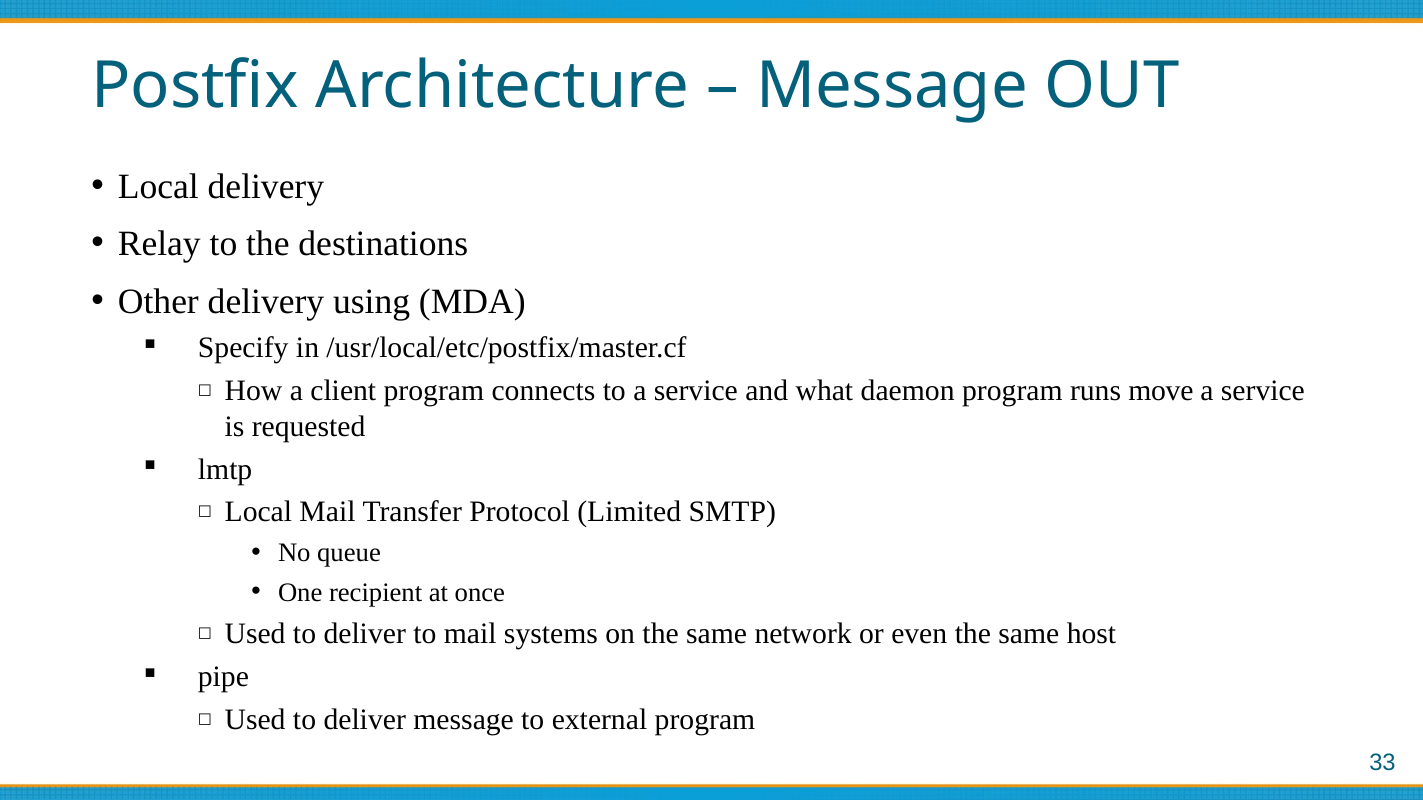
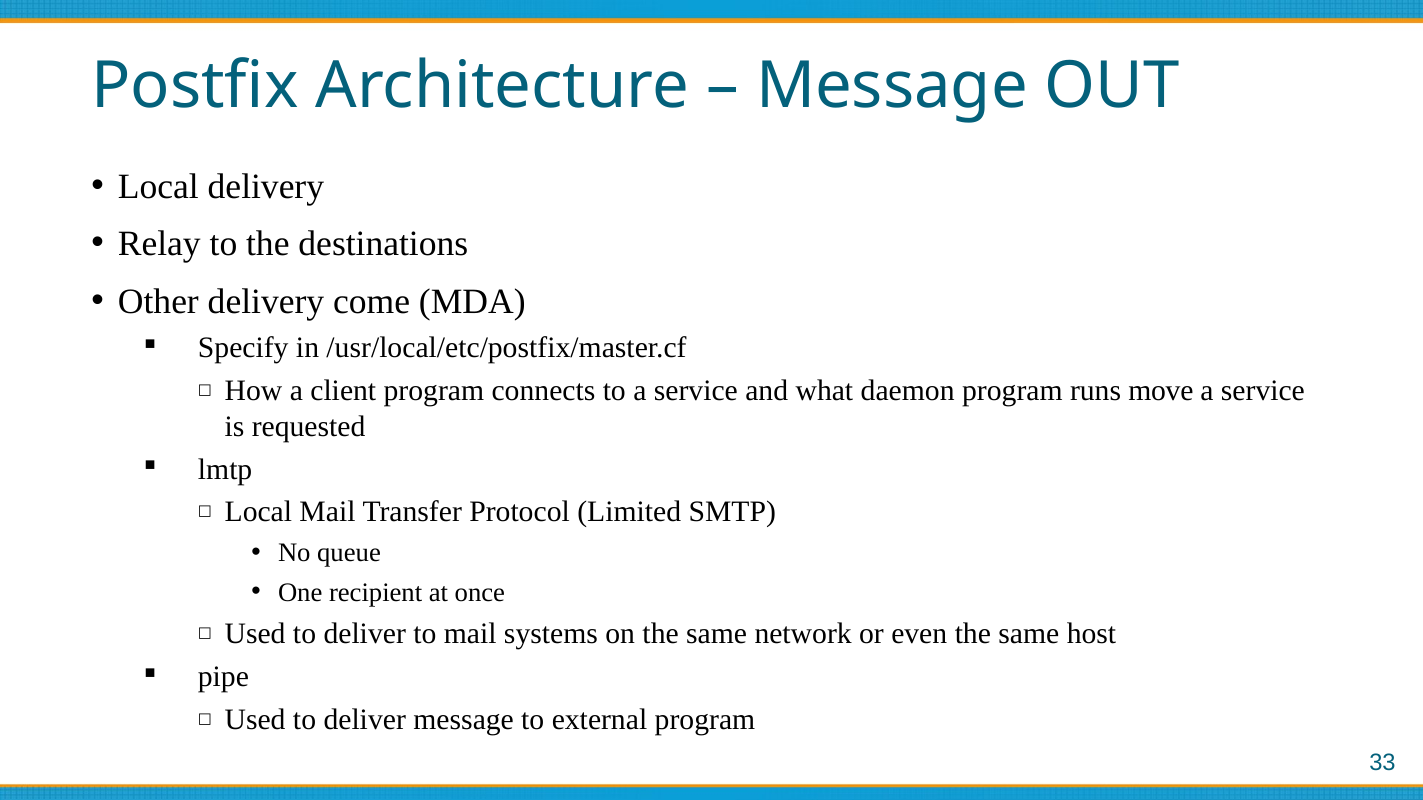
using: using -> come
